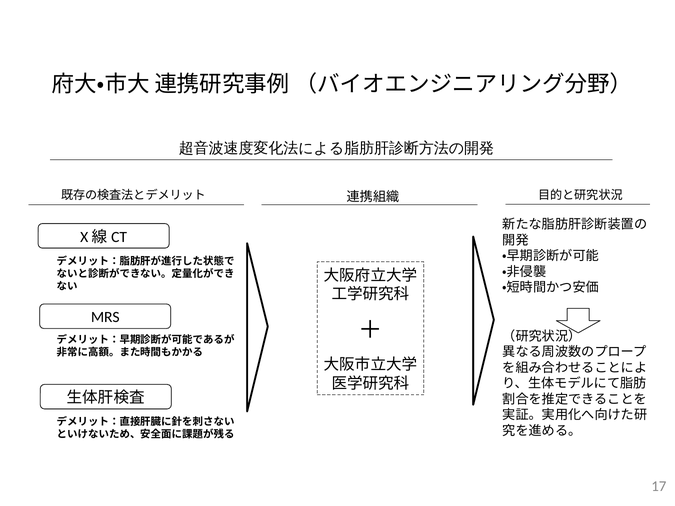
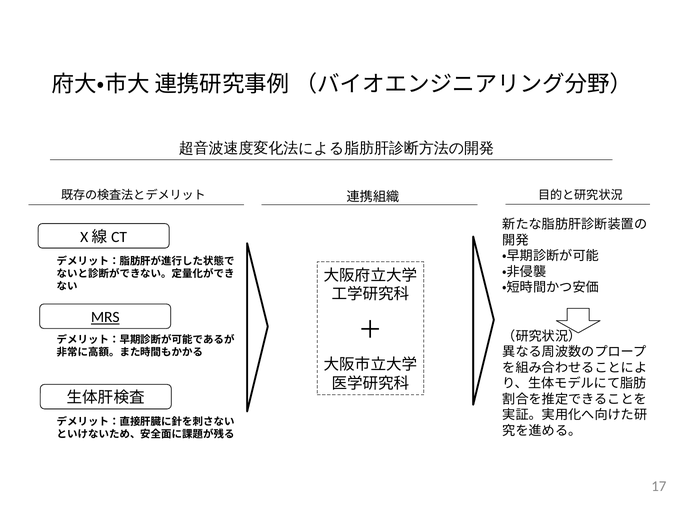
MRS underline: none -> present
